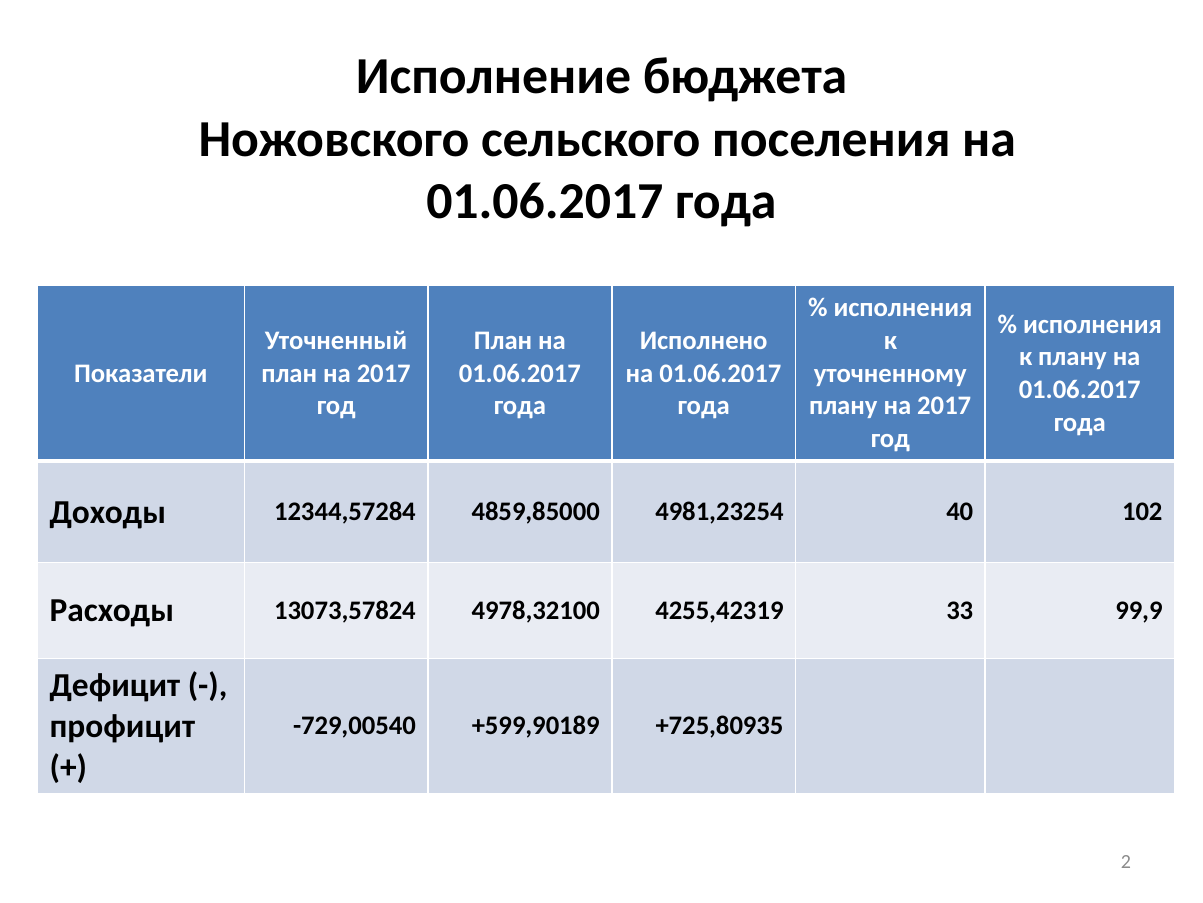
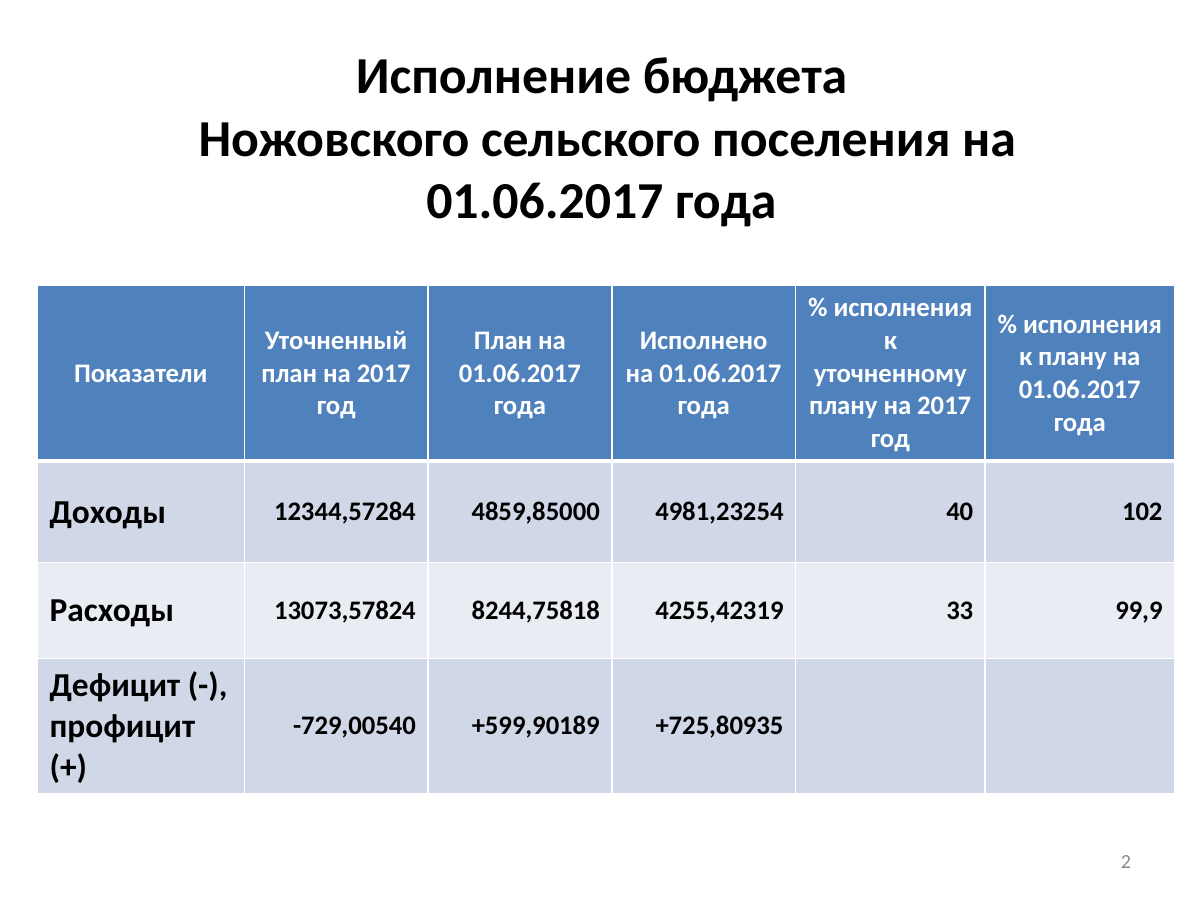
4978,32100: 4978,32100 -> 8244,75818
